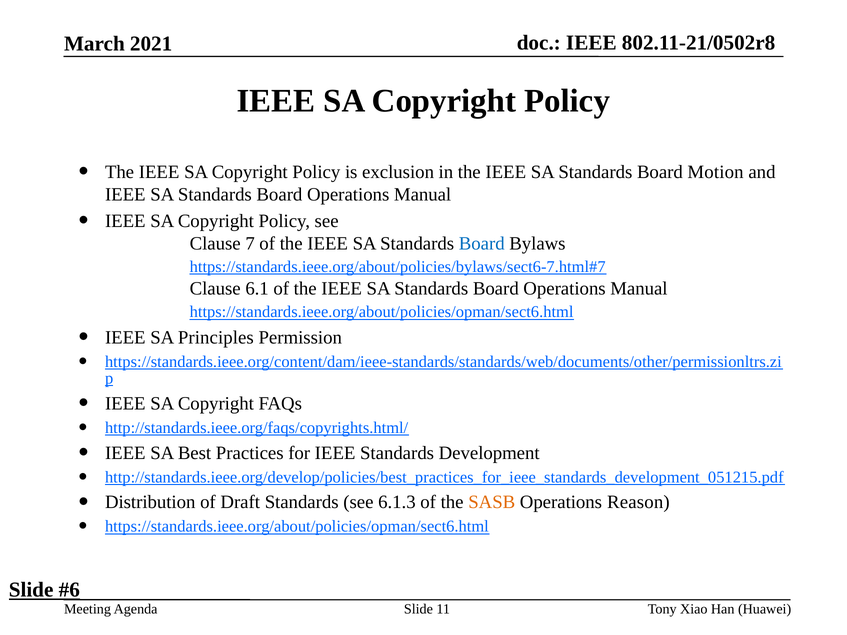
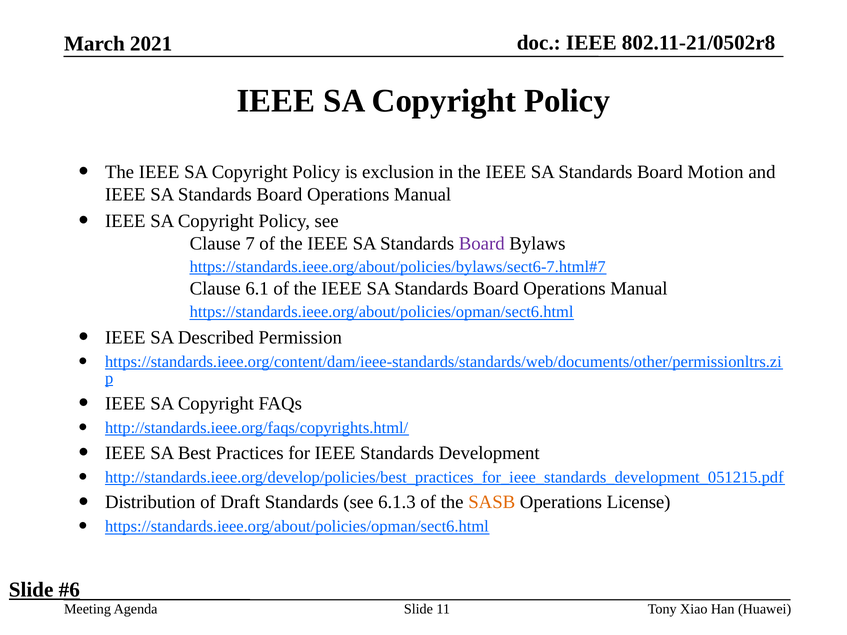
Board at (482, 244) colour: blue -> purple
Principles: Principles -> Described
Reason: Reason -> License
